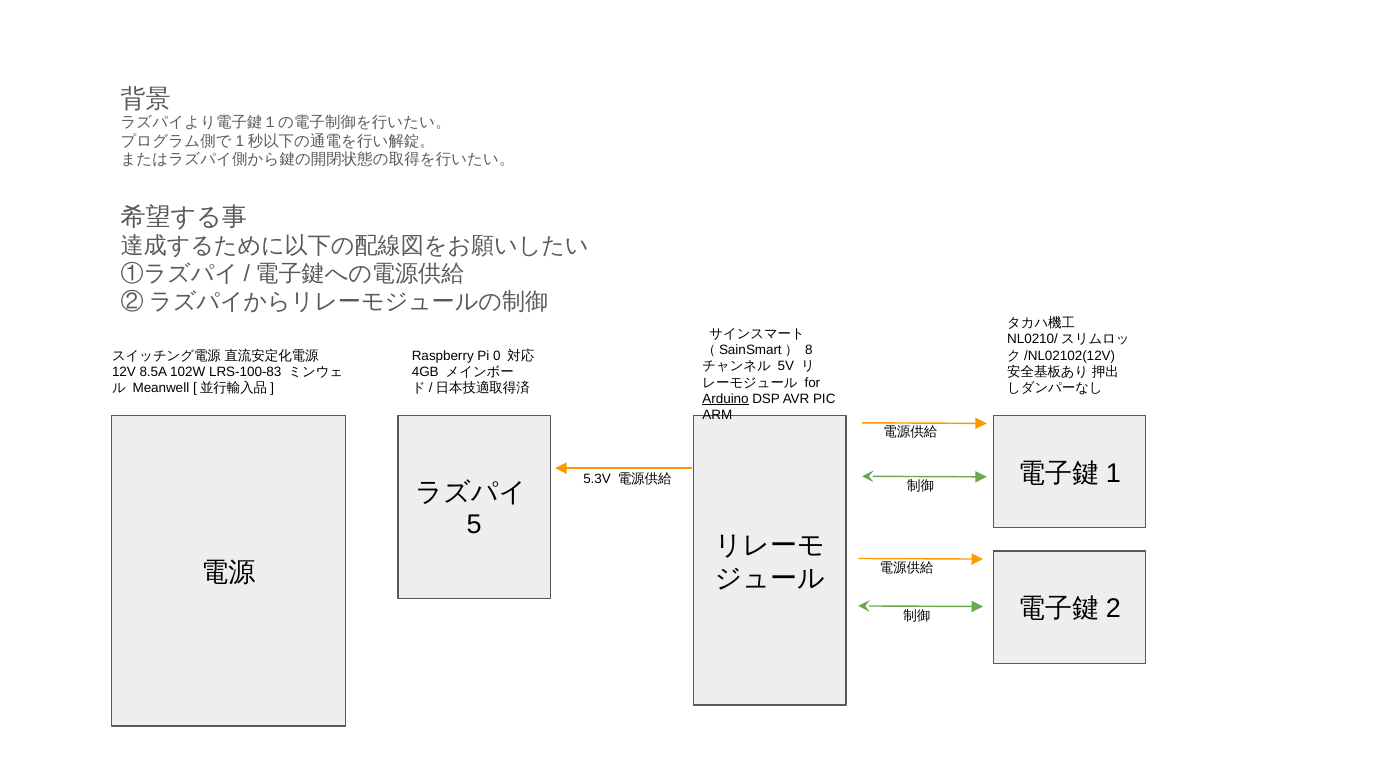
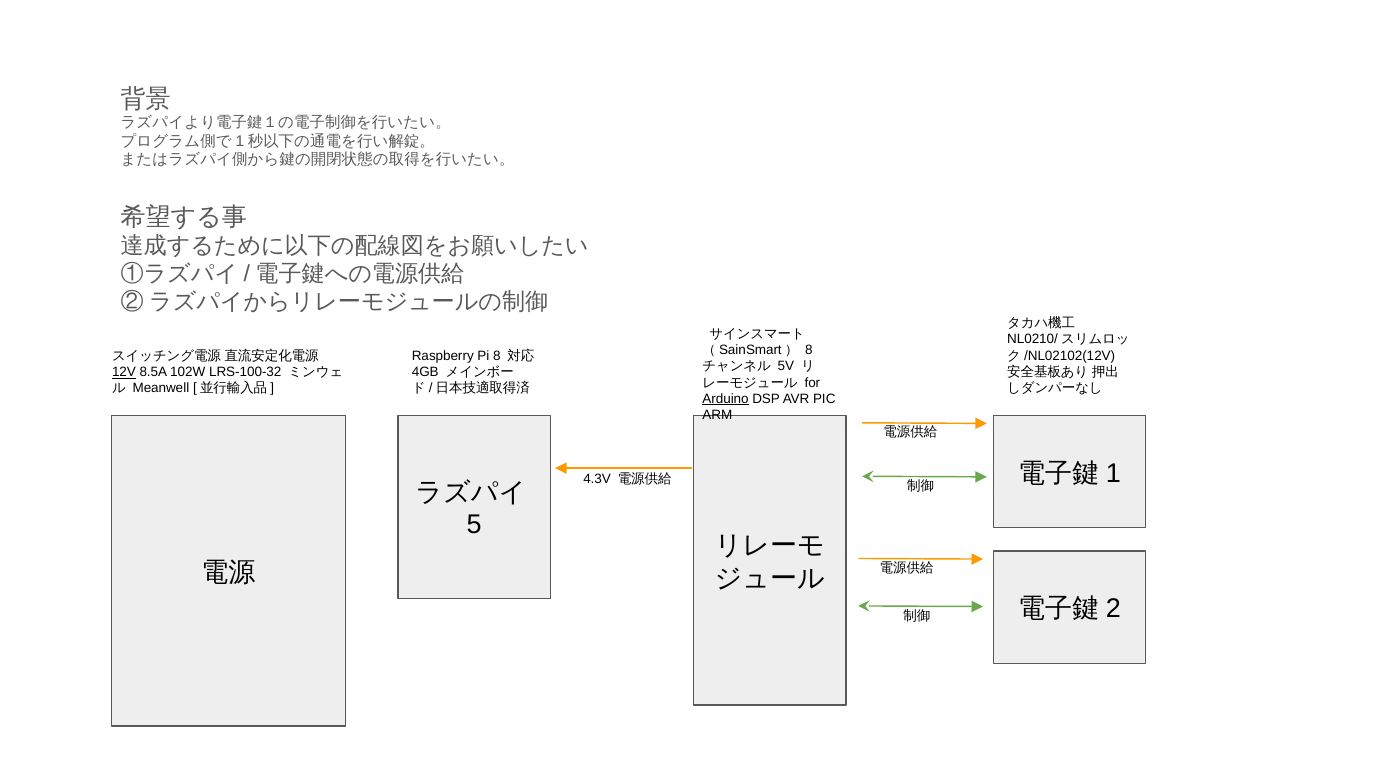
Pi 0: 0 -> 8
12V underline: none -> present
LRS-100-83: LRS-100-83 -> LRS-100-32
5.3V: 5.3V -> 4.3V
